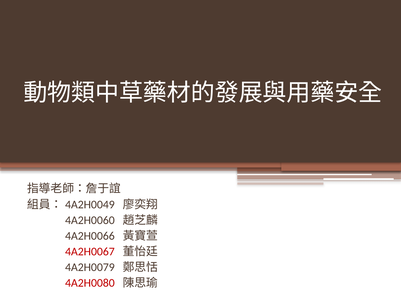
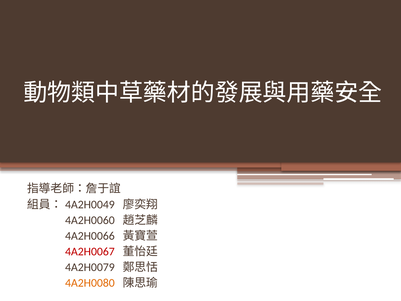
4A2H0080 colour: red -> orange
